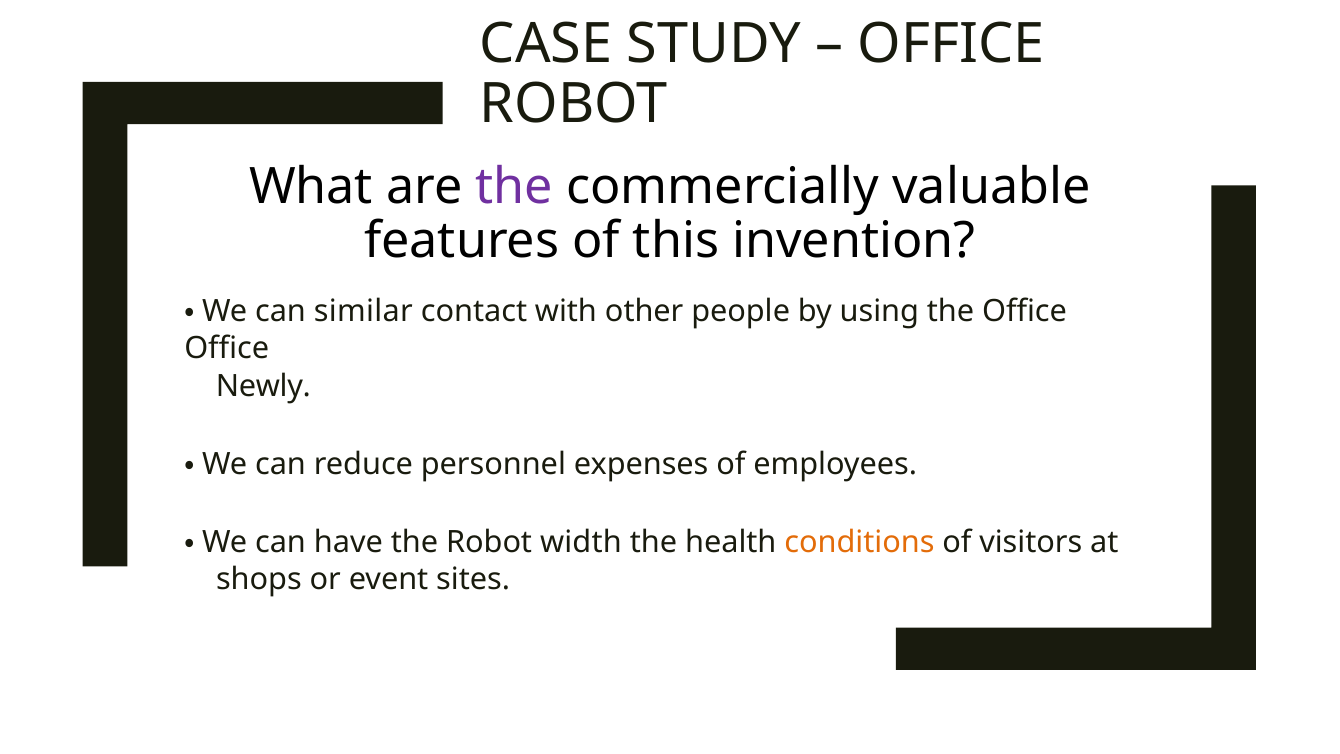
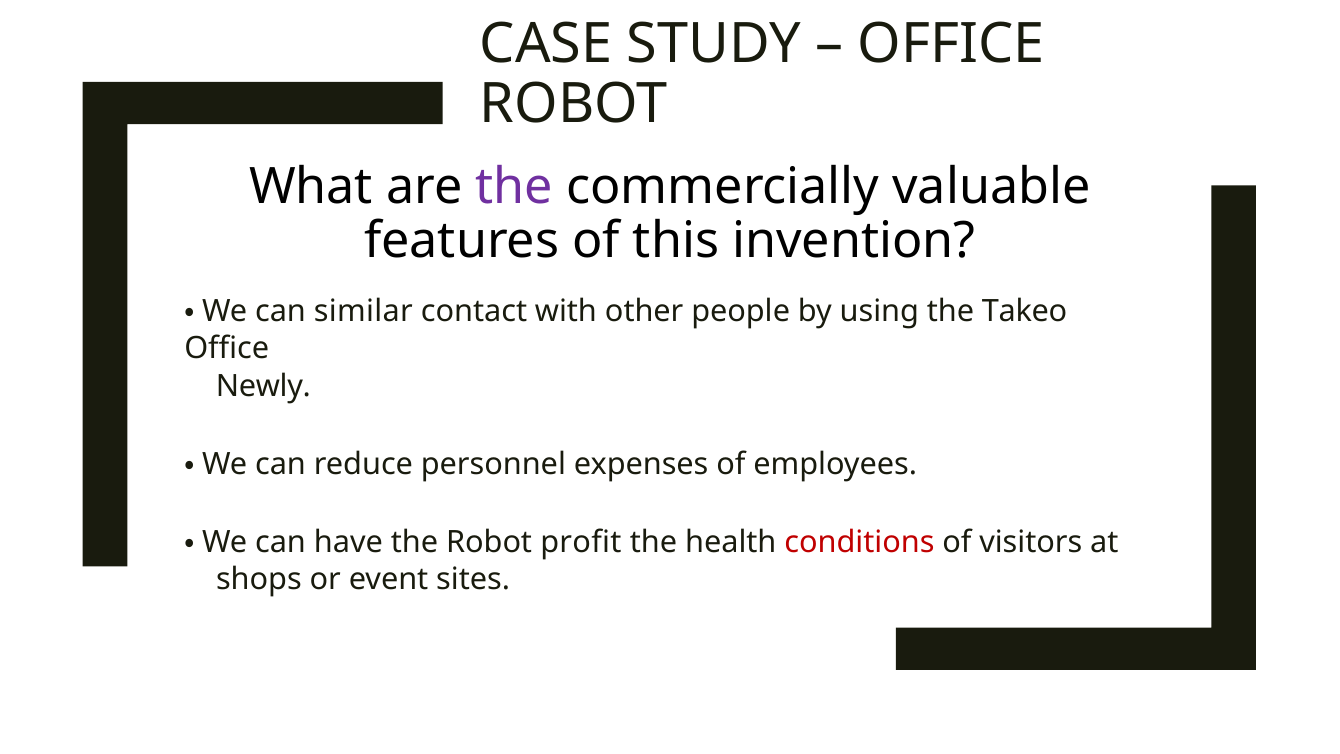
the Office: Office -> Takeo
width: width -> profit
conditions colour: orange -> red
